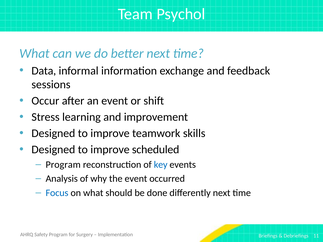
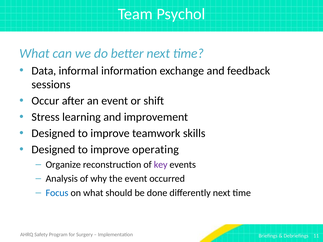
scheduled: scheduled -> operating
Program at (63, 165): Program -> Organize
key colour: blue -> purple
